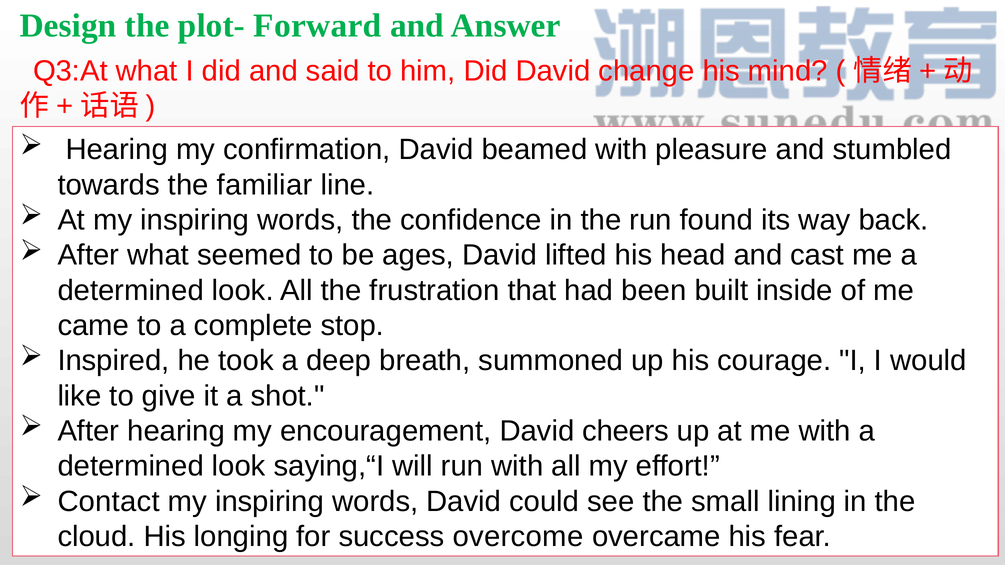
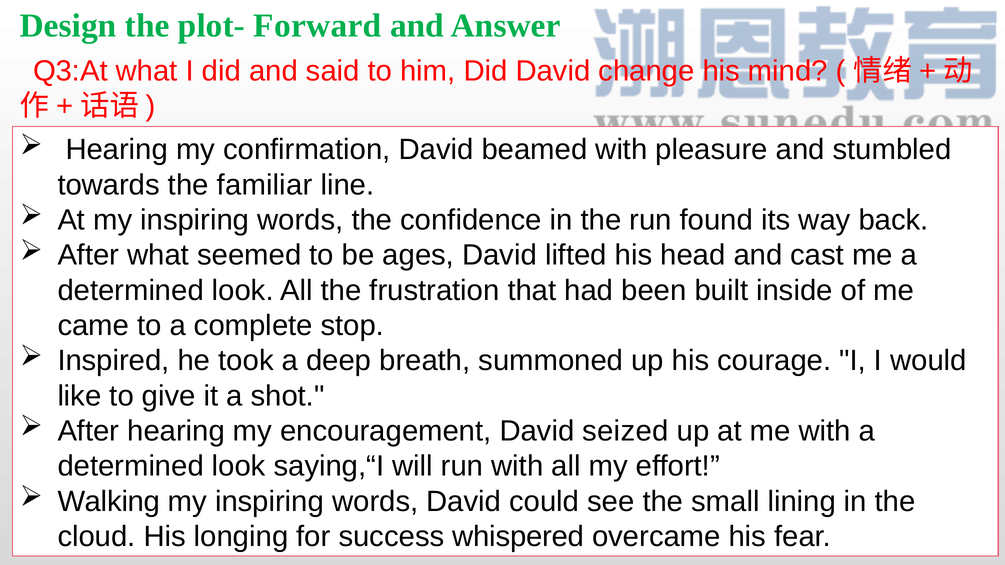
cheers: cheers -> seized
Contact: Contact -> Walking
overcome: overcome -> whispered
